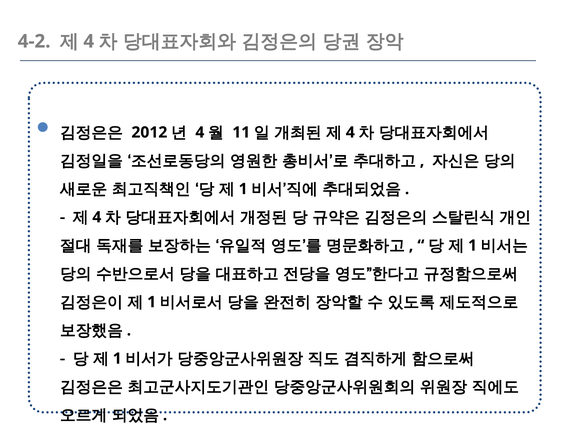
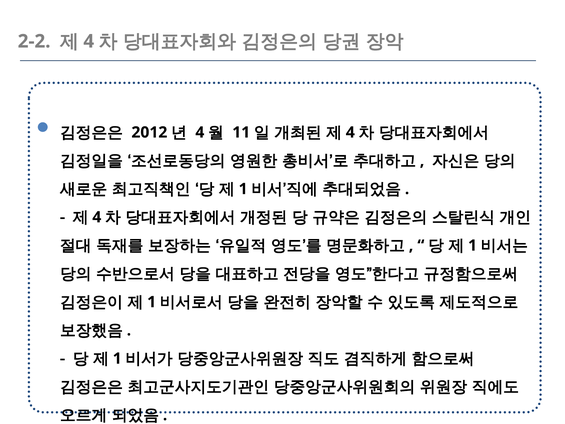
4-2: 4-2 -> 2-2
